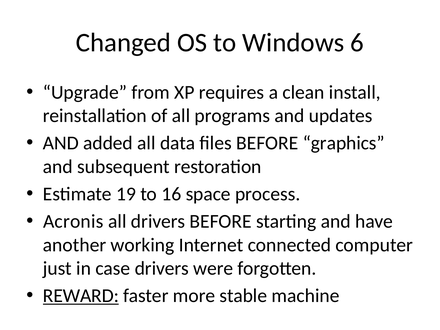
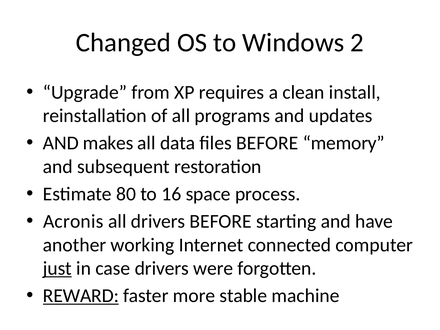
6: 6 -> 2
added: added -> makes
graphics: graphics -> memory
19: 19 -> 80
just underline: none -> present
